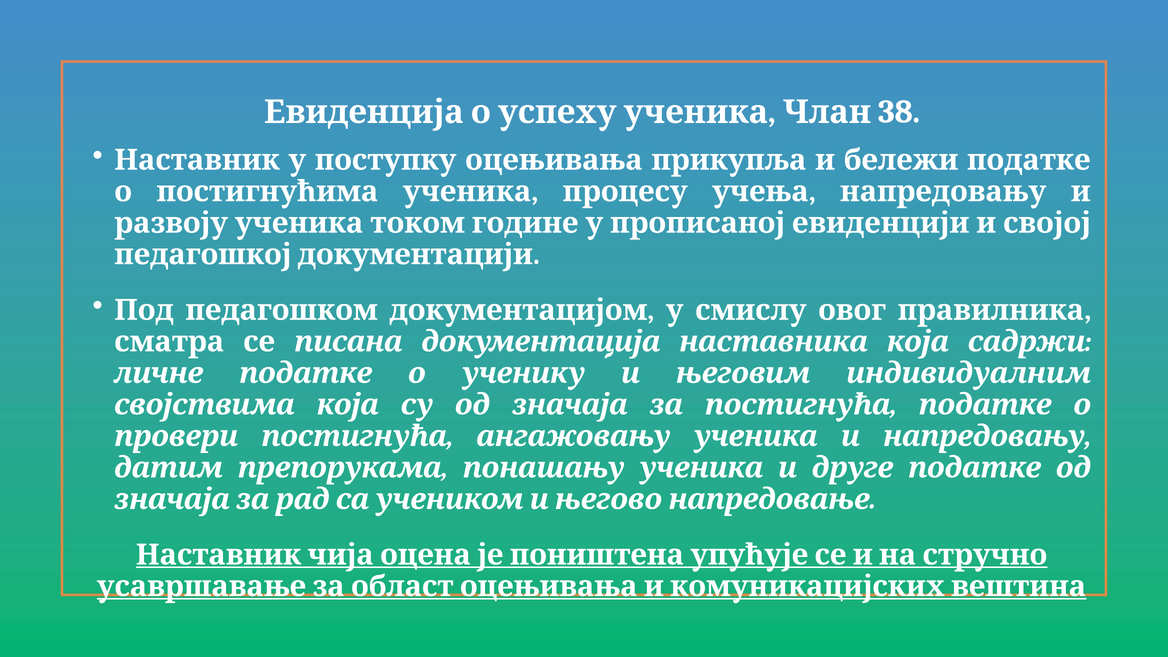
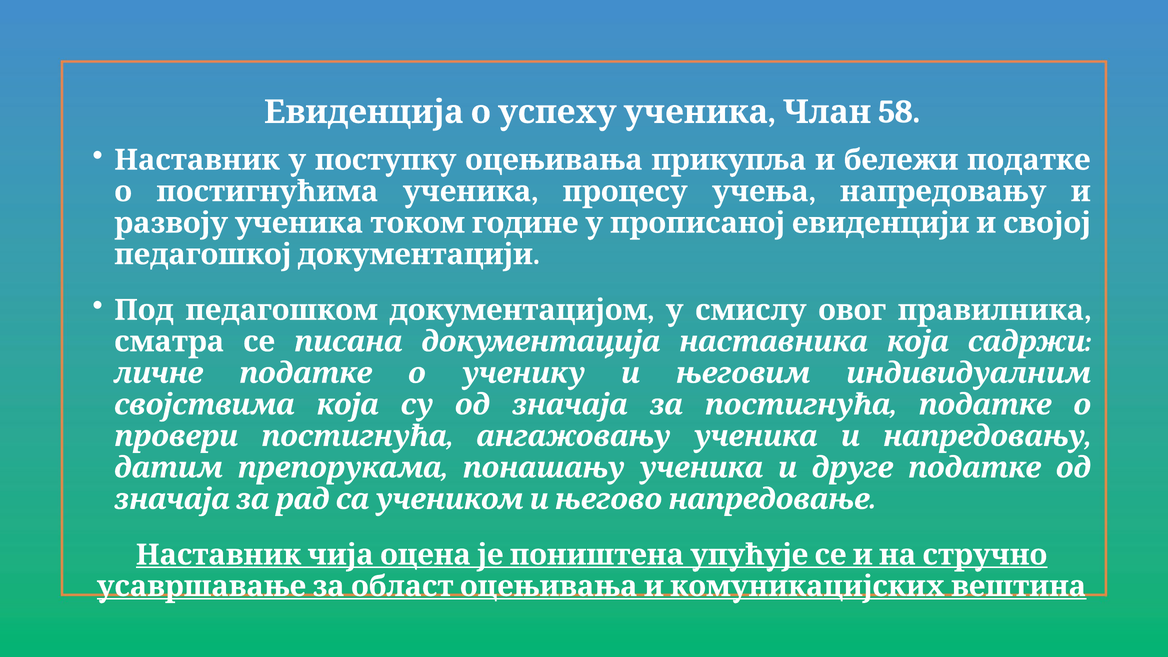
38: 38 -> 58
